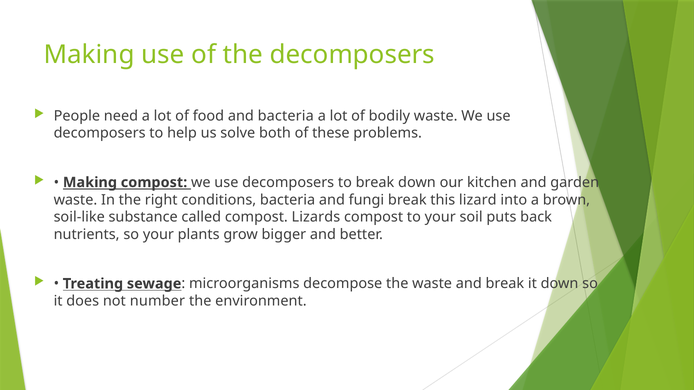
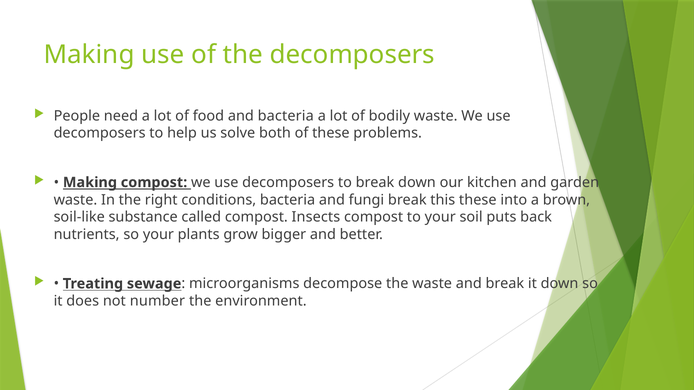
this lizard: lizard -> these
Lizards: Lizards -> Insects
